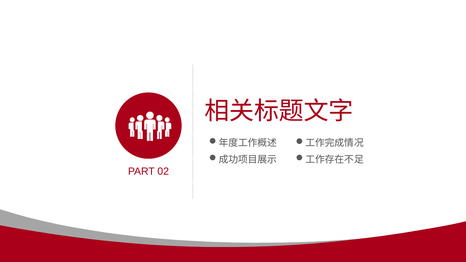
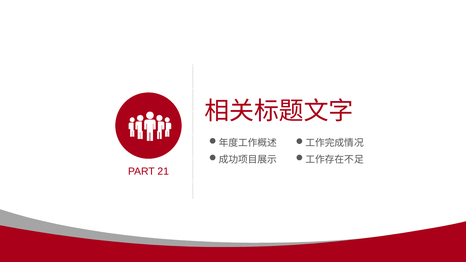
02: 02 -> 21
